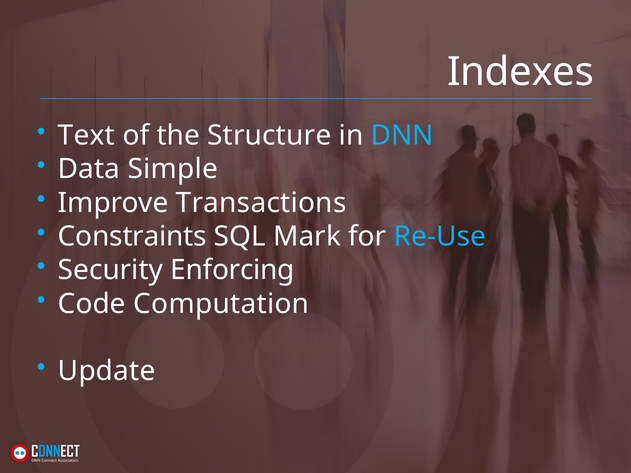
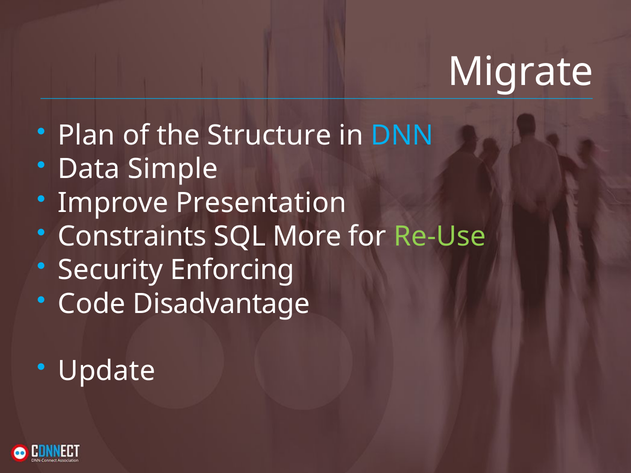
Indexes: Indexes -> Migrate
Text: Text -> Plan
Transactions: Transactions -> Presentation
Mark: Mark -> More
Re-Use colour: light blue -> light green
Computation: Computation -> Disadvantage
